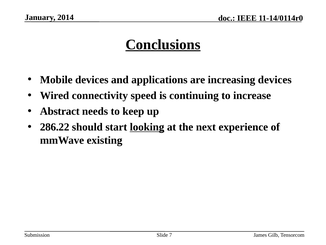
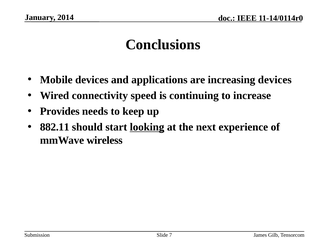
Conclusions underline: present -> none
Abstract: Abstract -> Provides
286.22: 286.22 -> 882.11
existing: existing -> wireless
